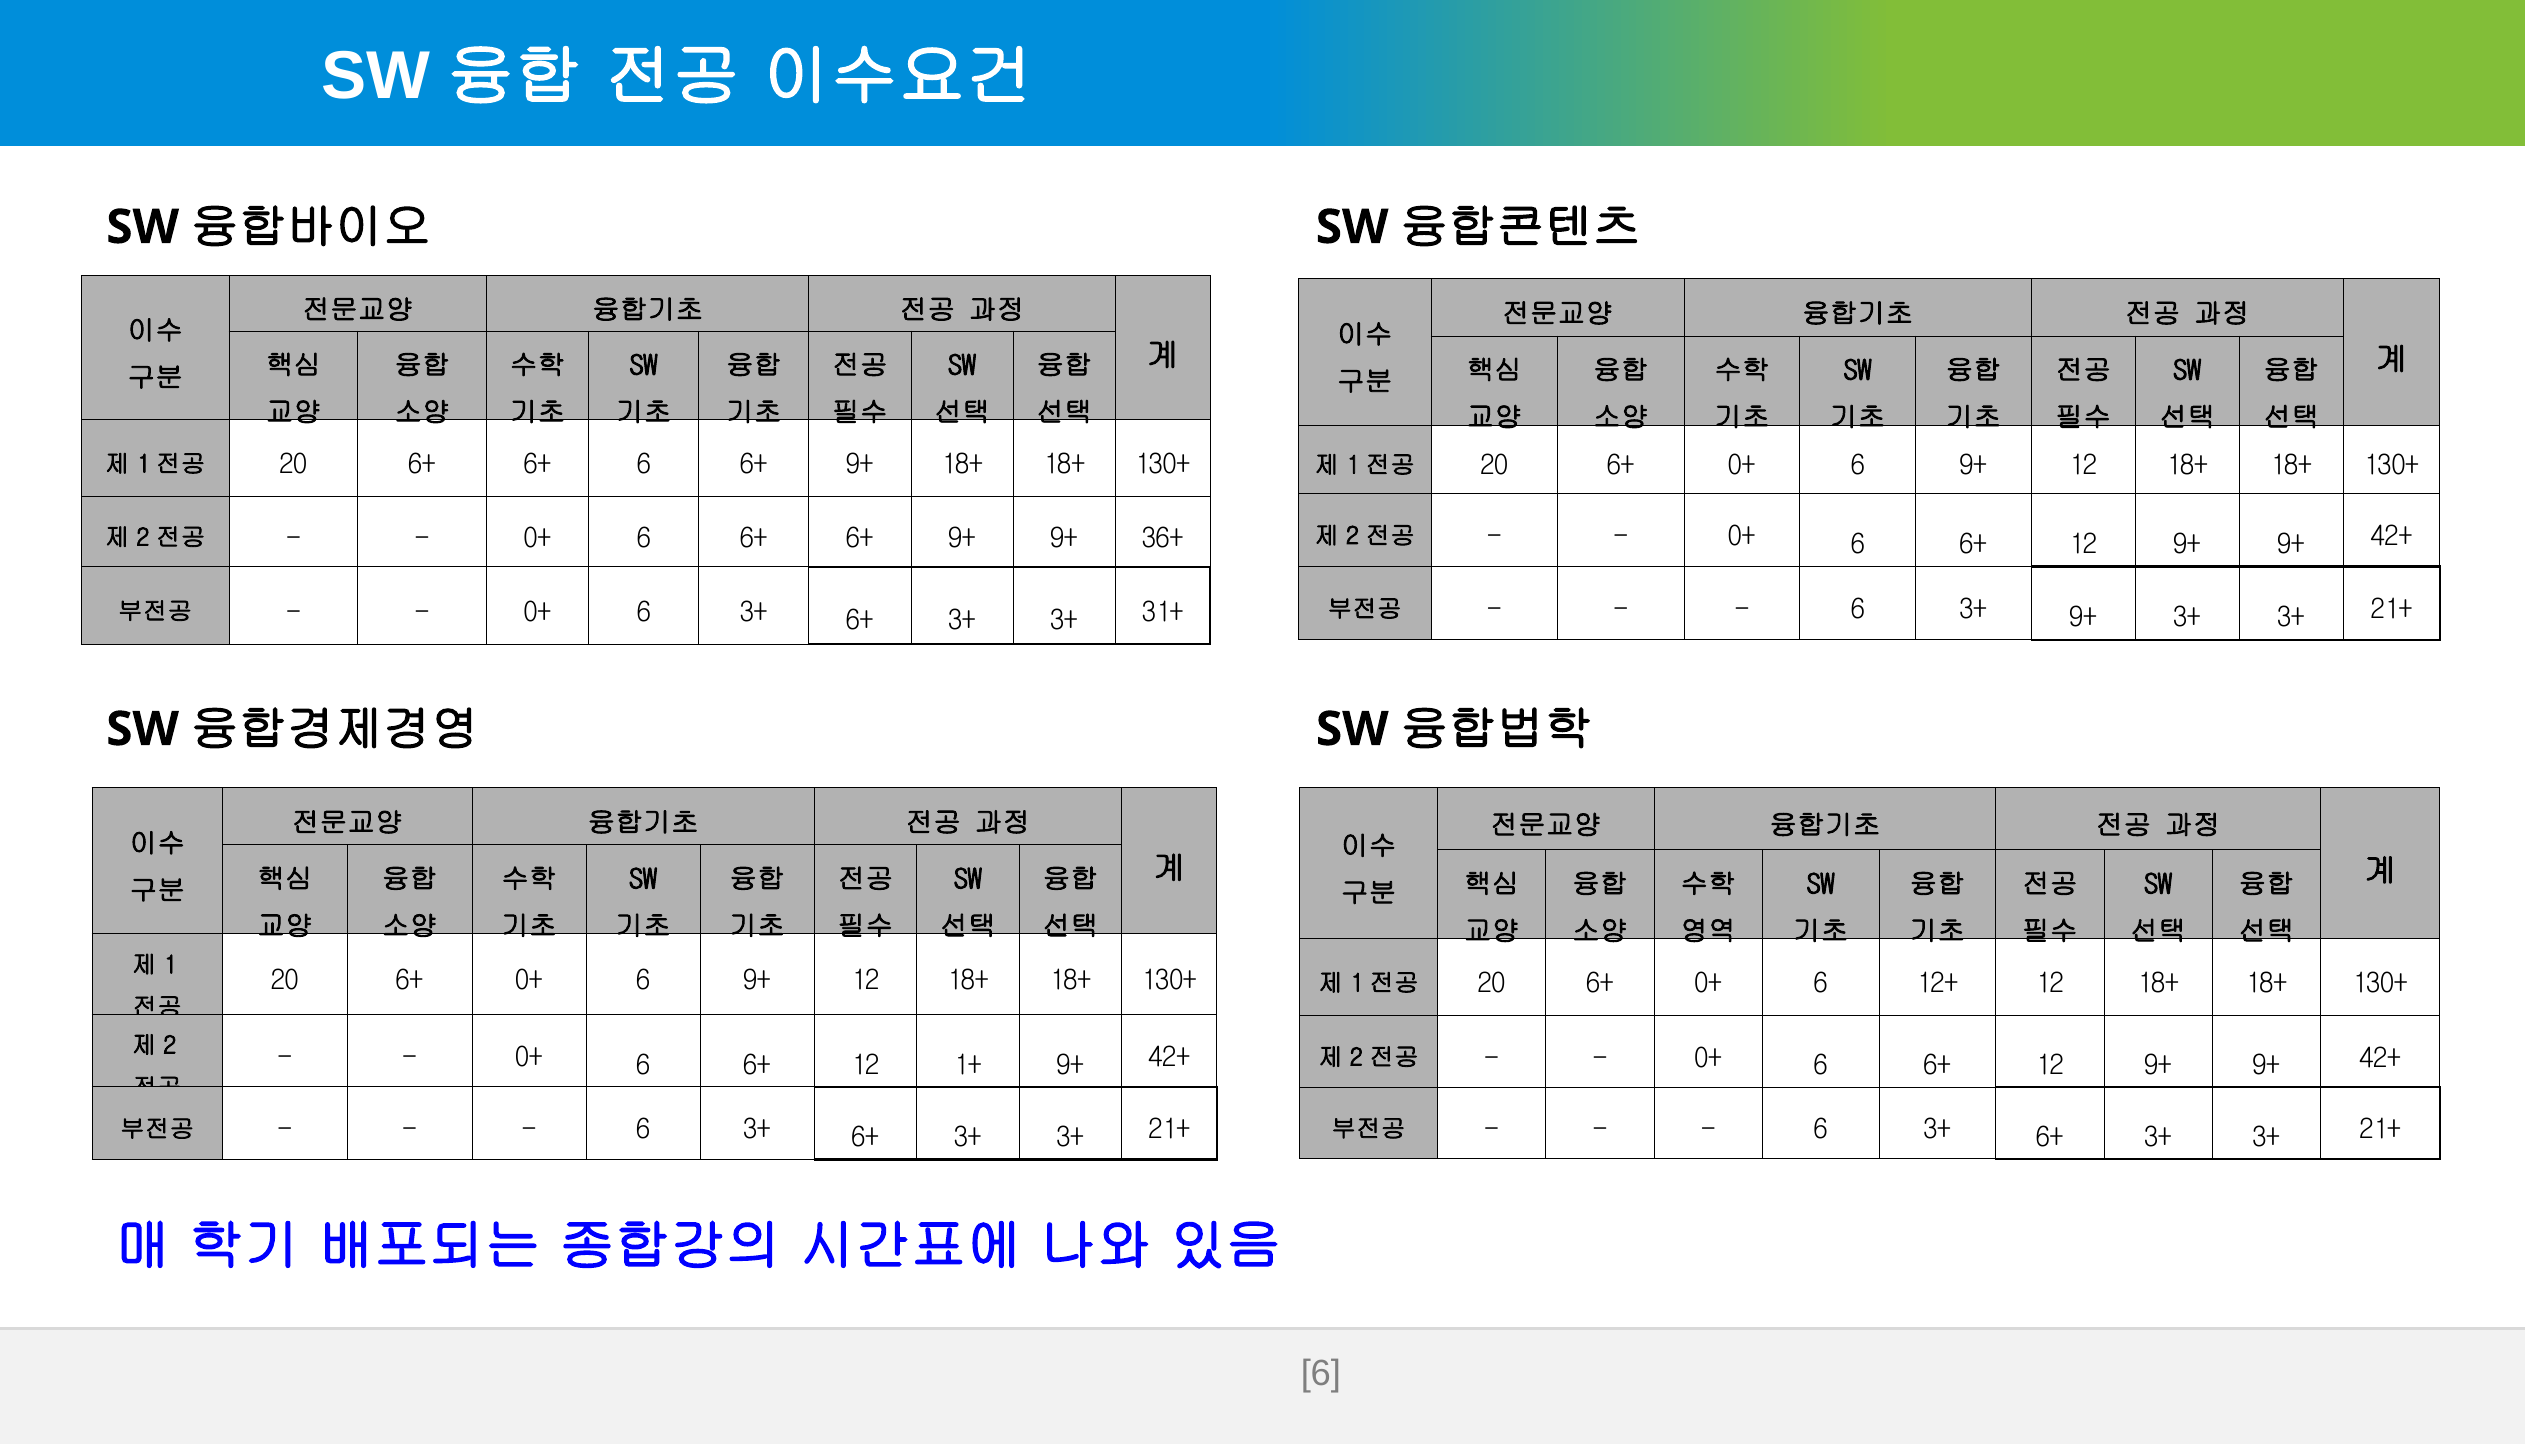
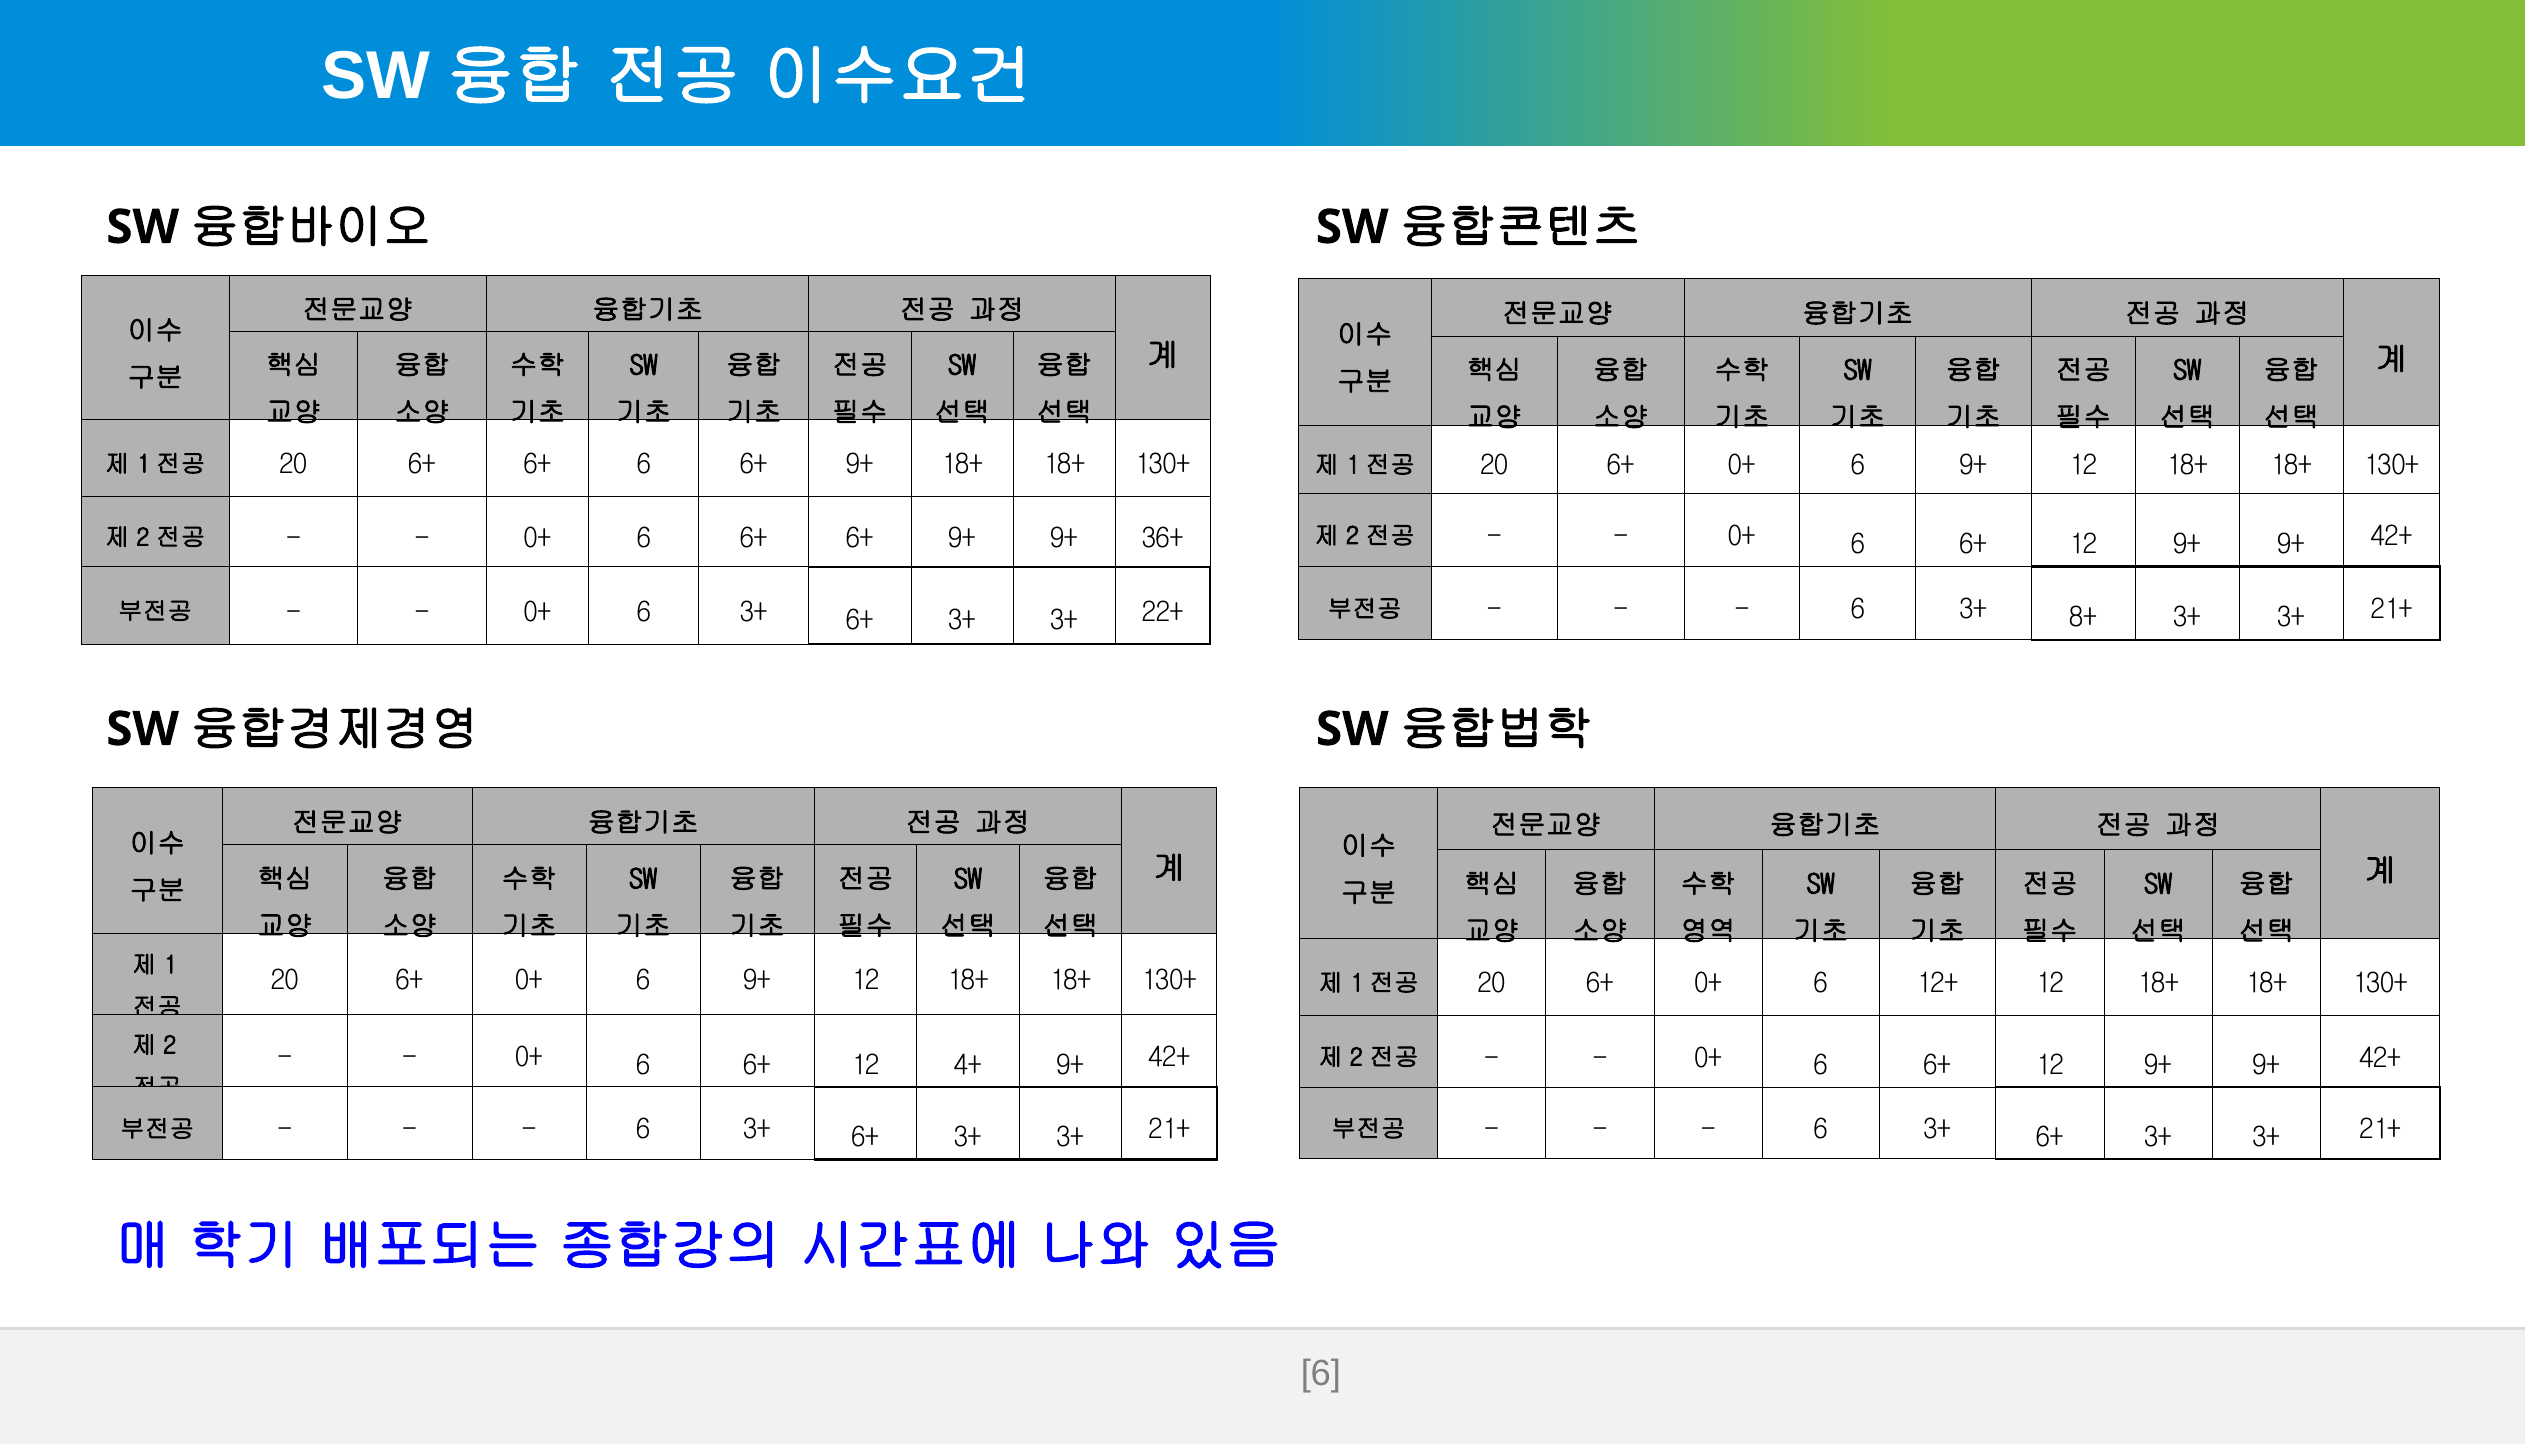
3+ 9+: 9+ -> 8+
31+: 31+ -> 22+
1+: 1+ -> 4+
